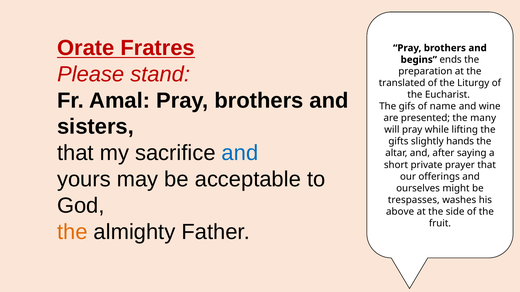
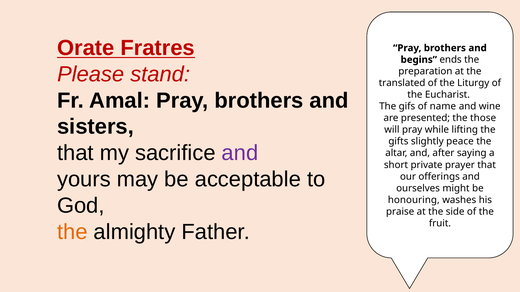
many: many -> those
hands: hands -> peace
and at (240, 153) colour: blue -> purple
trespasses: trespasses -> honouring
above: above -> praise
